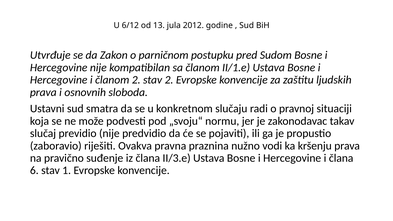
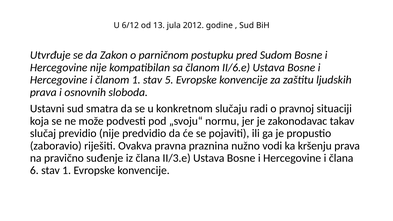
II/1.e: II/1.e -> II/6.e
članom 2: 2 -> 1
stav 2: 2 -> 5
